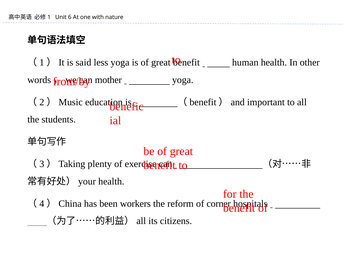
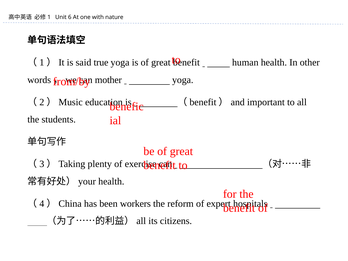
less: less -> true
corner: corner -> expert
